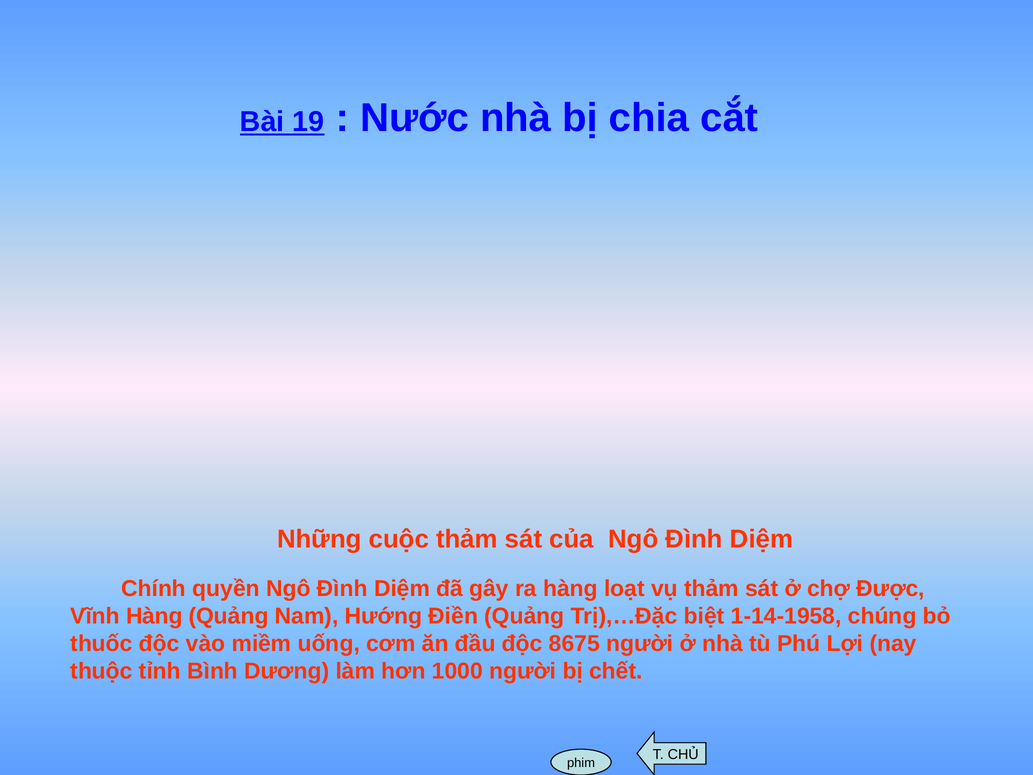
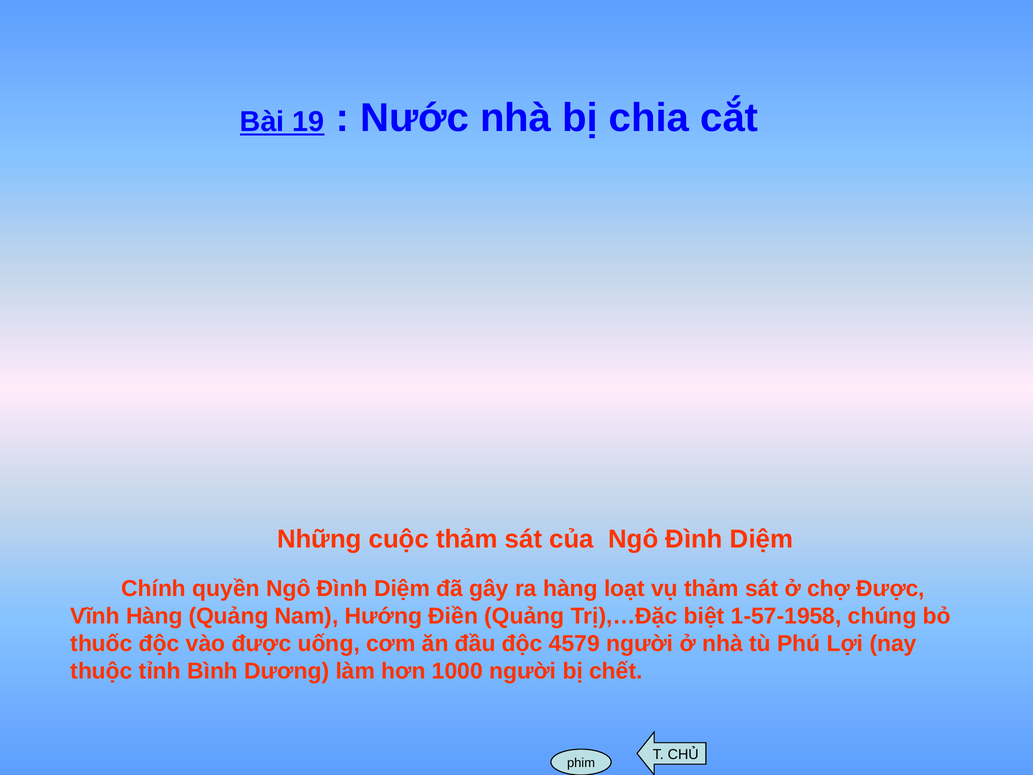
1-14-1958: 1-14-1958 -> 1-57-1958
vào miềm: miềm -> được
8675: 8675 -> 4579
